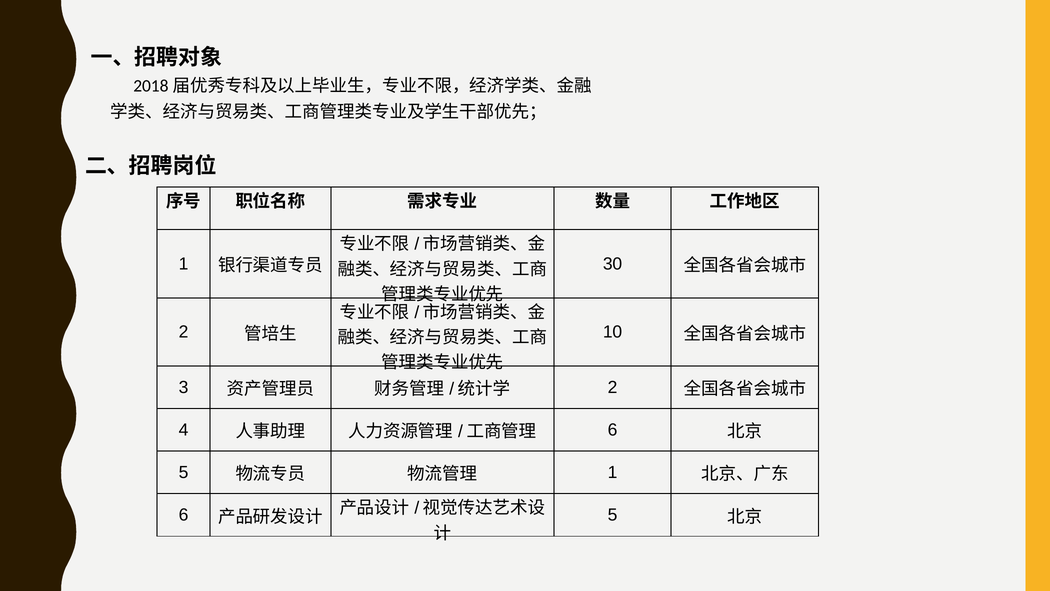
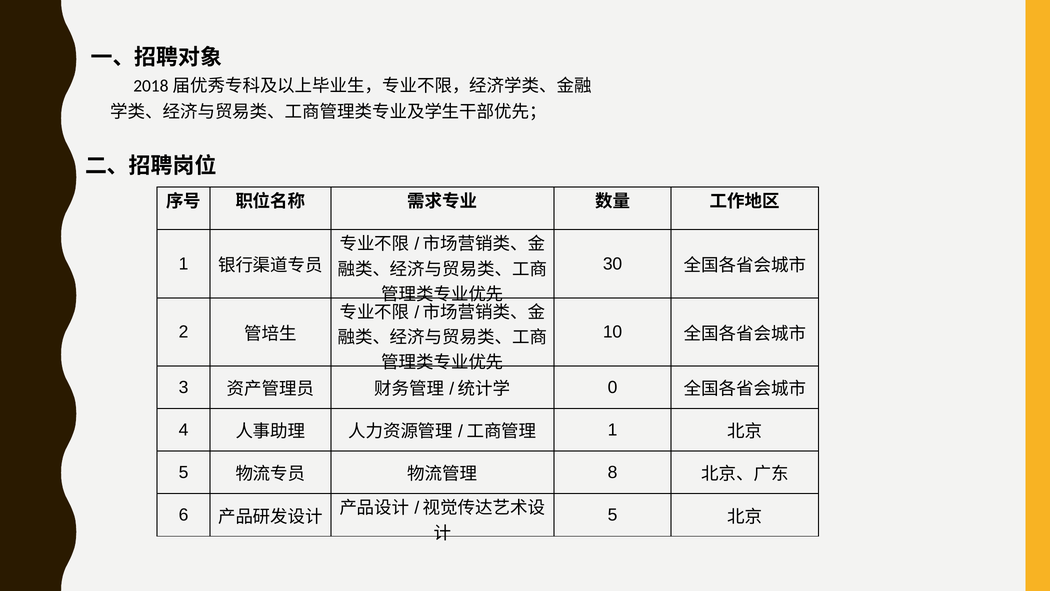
2 at (613, 387): 2 -> 0
6 at (613, 430): 6 -> 1
1 at (613, 472): 1 -> 8
